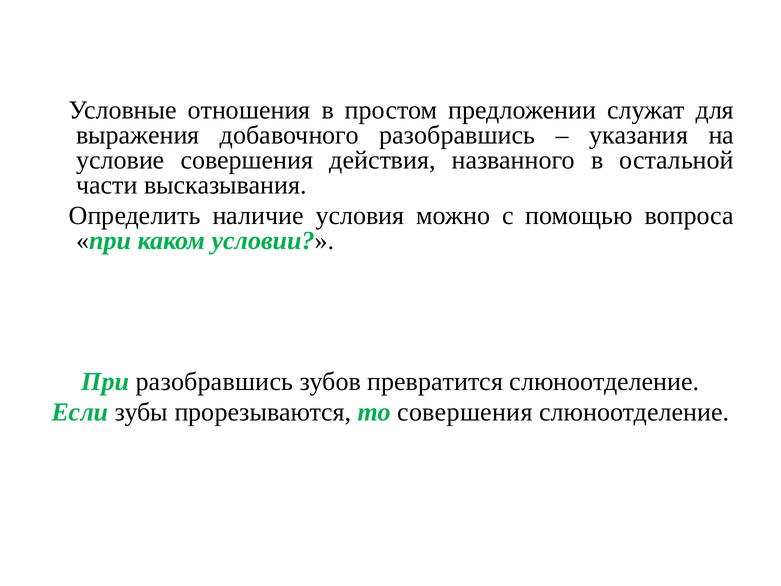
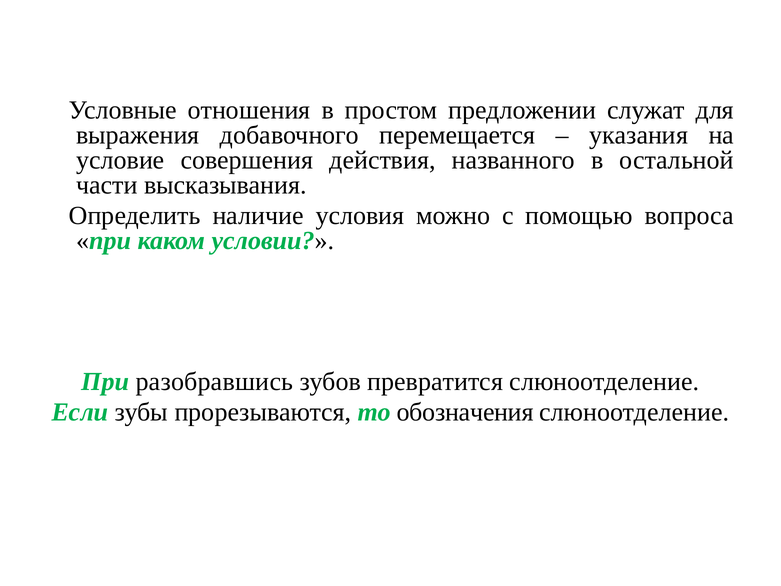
добавочного разобравшись: разобравшись -> перемещается
то совершения: совершения -> обозначения
